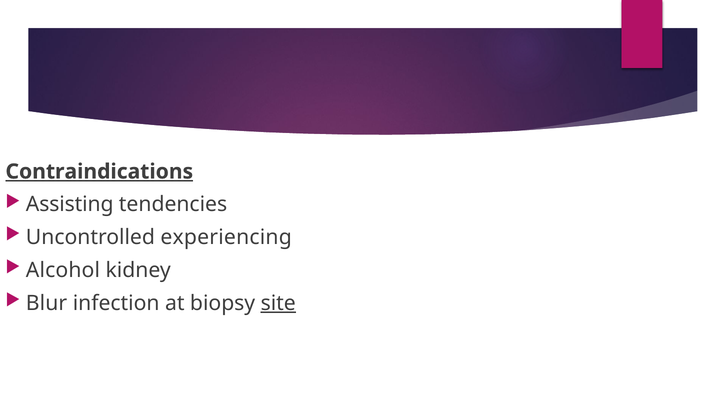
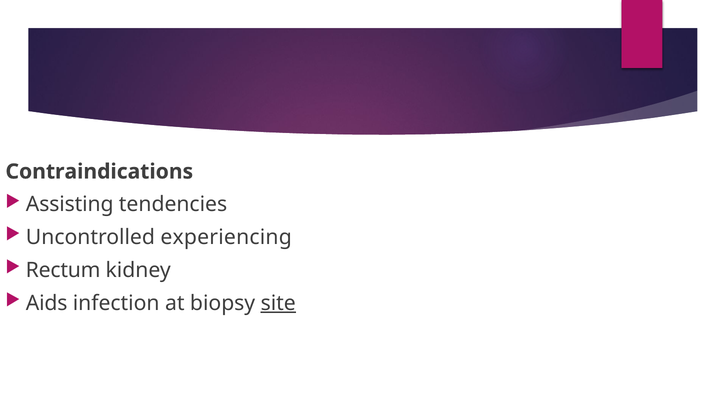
Contraindications underline: present -> none
Alcohol: Alcohol -> Rectum
Blur: Blur -> Aids
